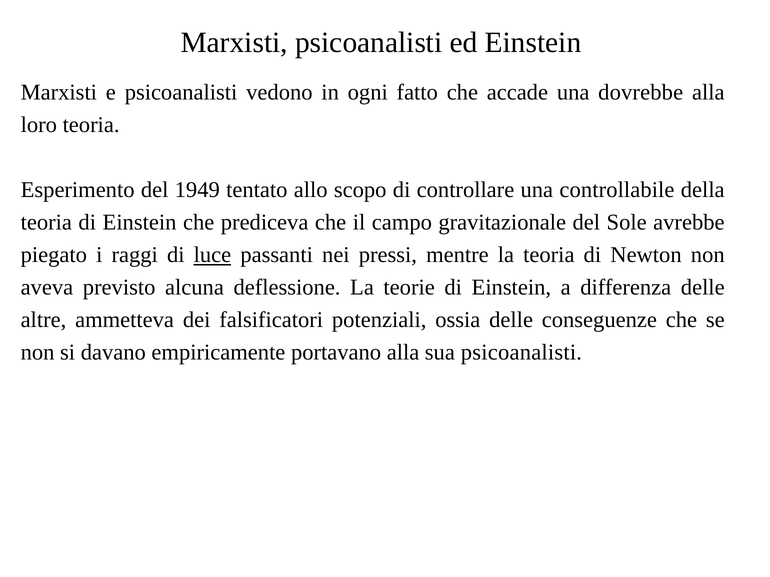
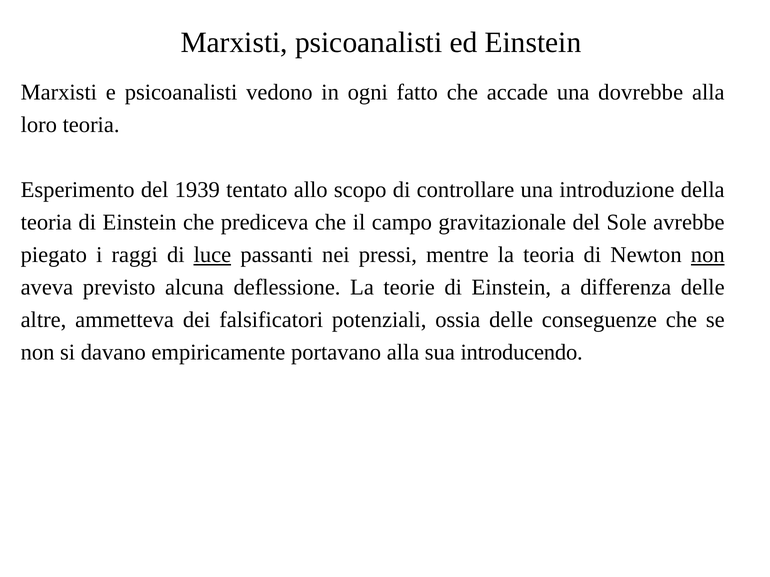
1949: 1949 -> 1939
controllabile: controllabile -> introduzione
non at (708, 255) underline: none -> present
sua psicoanalisti: psicoanalisti -> introducendo
